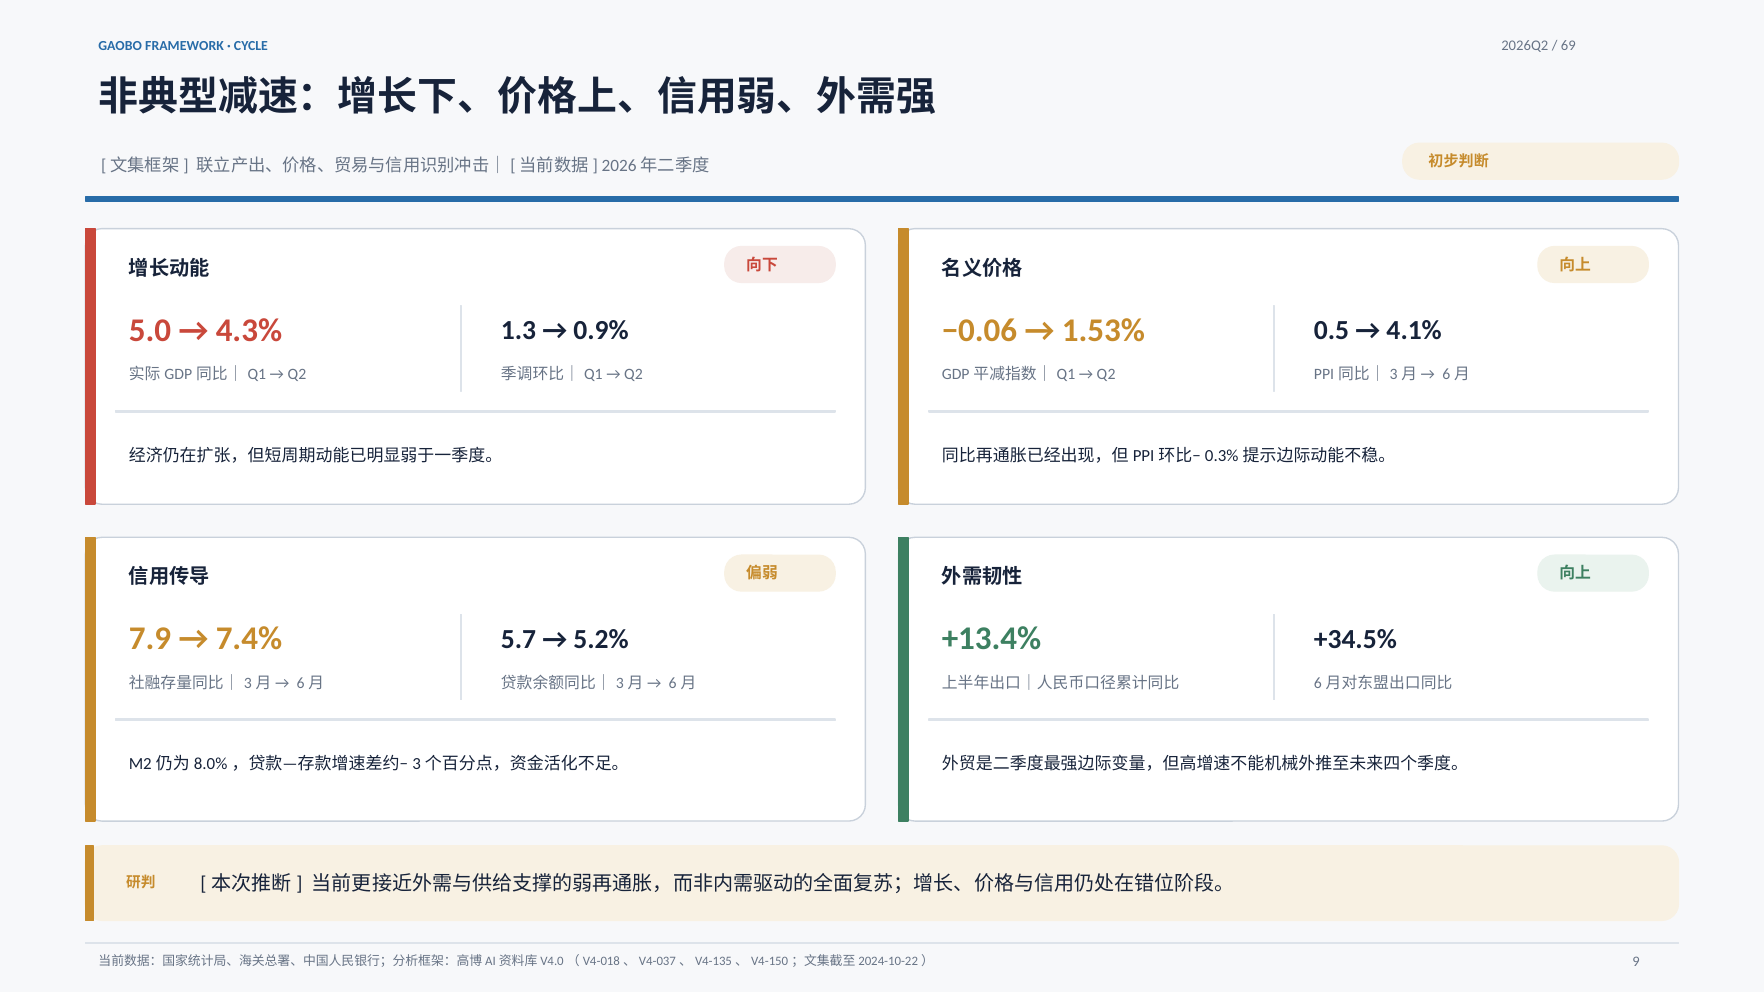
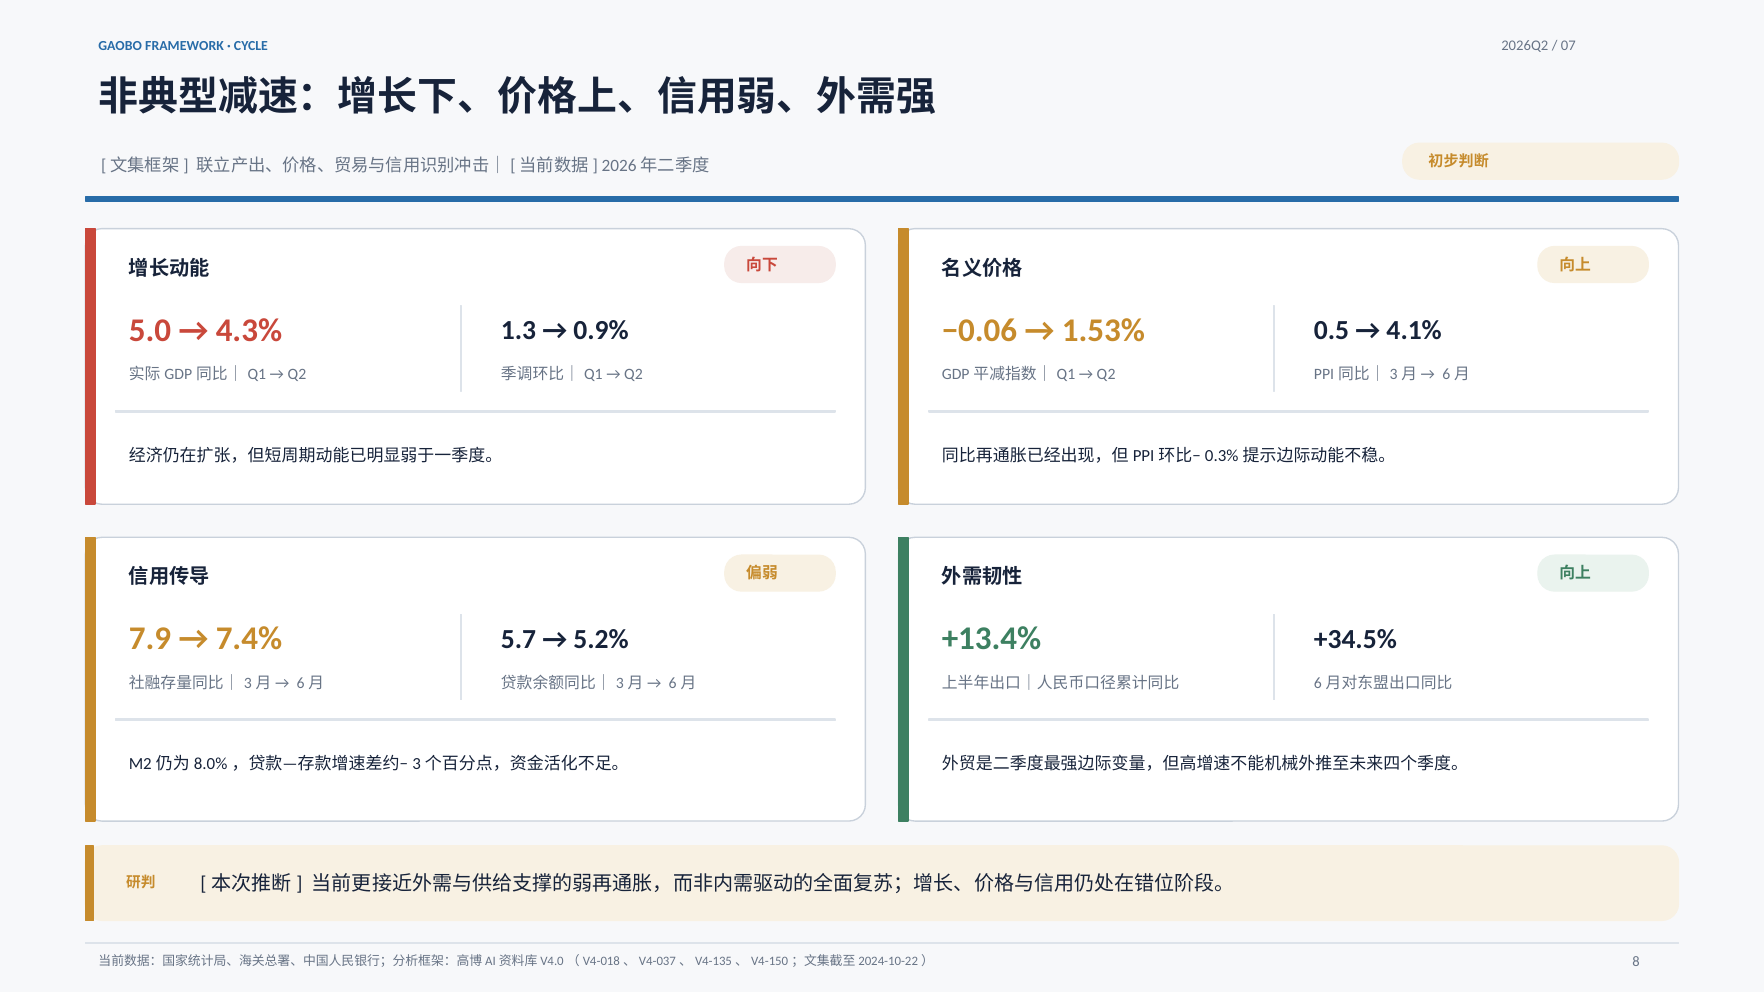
69: 69 -> 07
9: 9 -> 8
